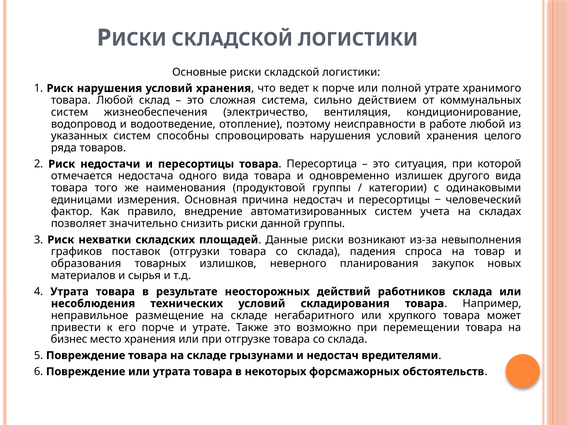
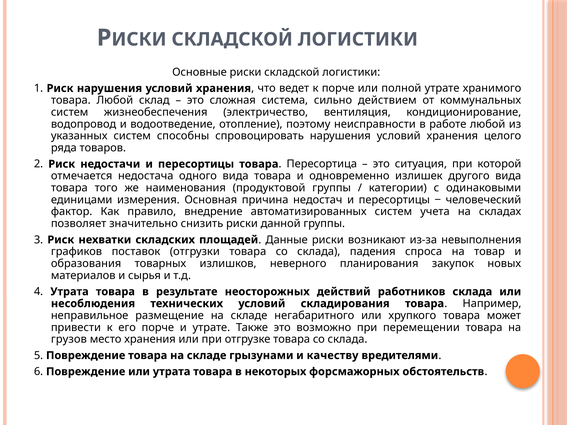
бизнес: бизнес -> грузов
и недостач: недостач -> качеству
